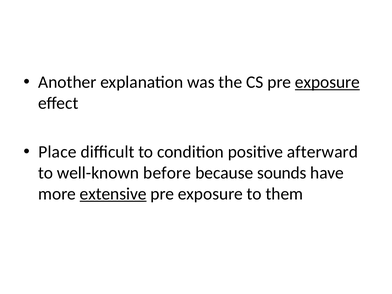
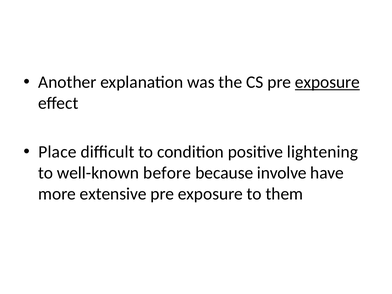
afterward: afterward -> lightening
sounds: sounds -> involve
extensive underline: present -> none
